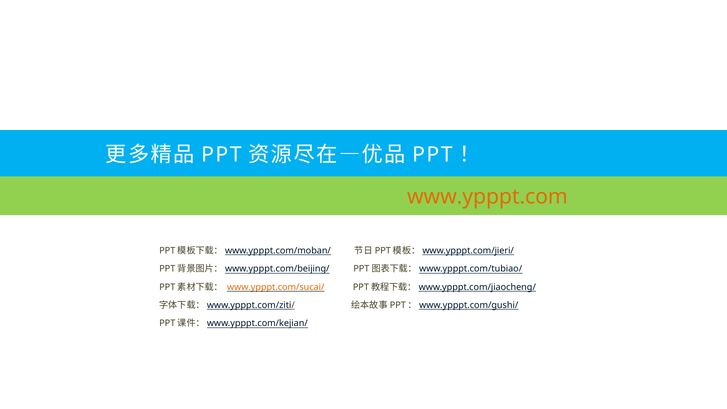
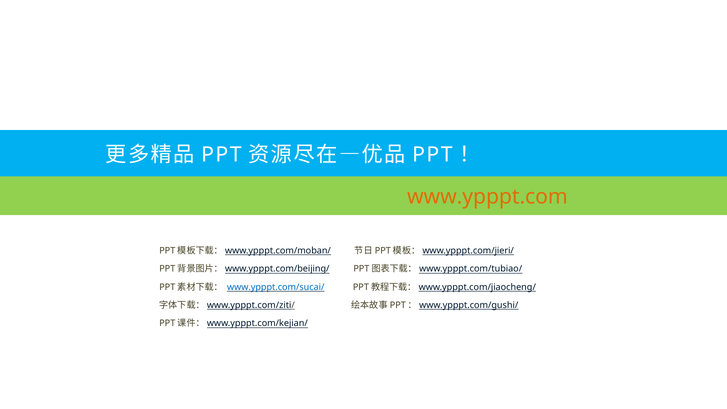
www.ypppt.com/sucai/ colour: orange -> blue
